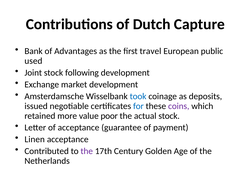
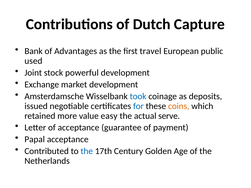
following: following -> powerful
coins colour: purple -> orange
poor: poor -> easy
actual stock: stock -> serve
Linen: Linen -> Papal
the at (87, 151) colour: purple -> blue
